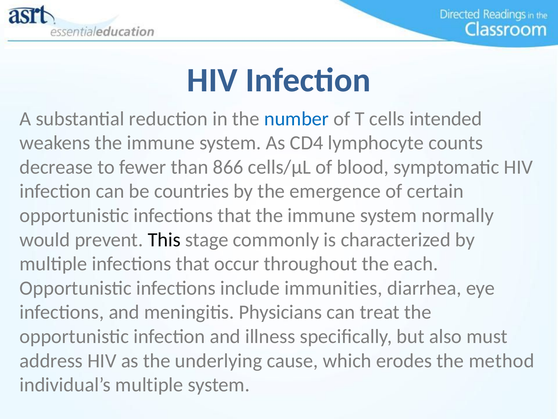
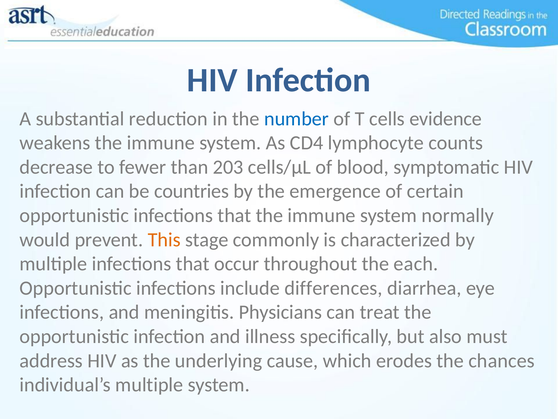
intended: intended -> evidence
866: 866 -> 203
This colour: black -> orange
immunities: immunities -> differences
method: method -> chances
